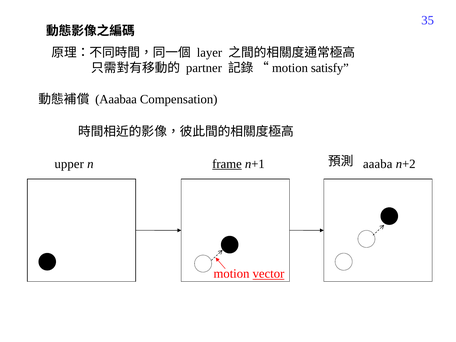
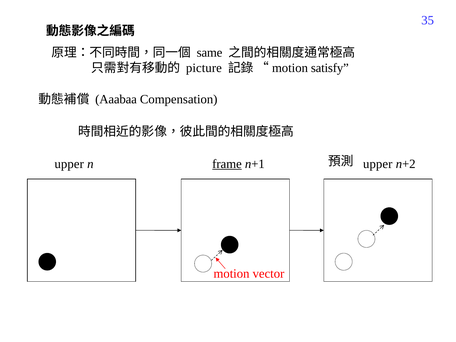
layer: layer -> same
partner: partner -> picture
n+1 aaaba: aaaba -> upper
vector underline: present -> none
